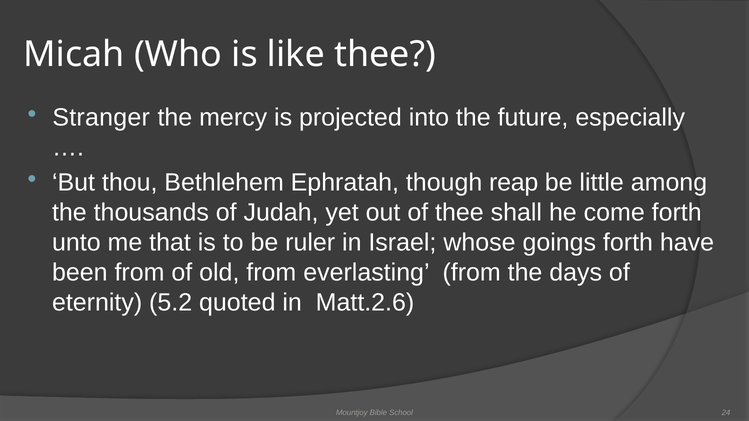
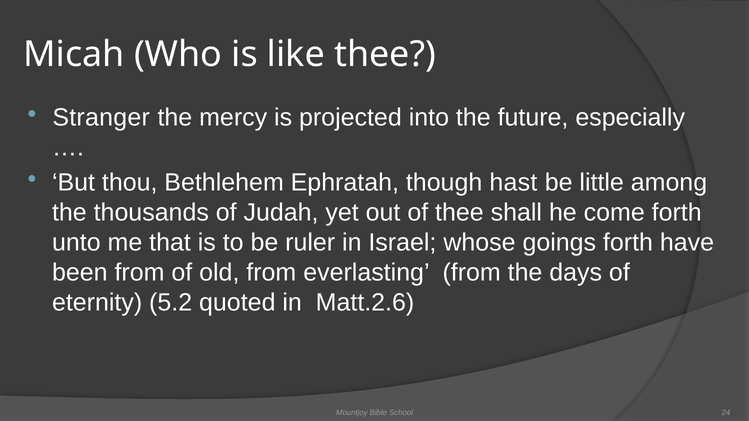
reap: reap -> hast
